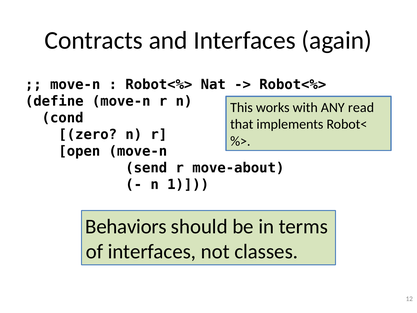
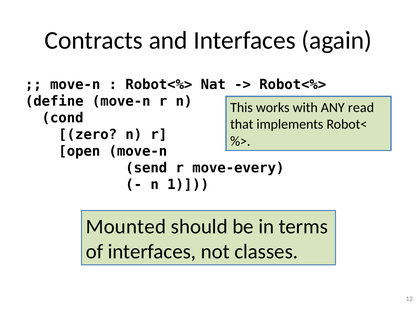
move-about: move-about -> move-every
Behaviors: Behaviors -> Mounted
